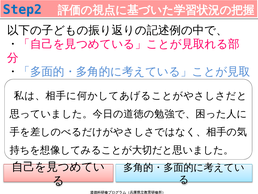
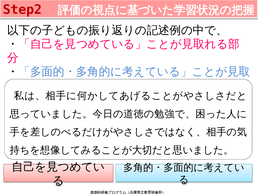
Step2 colour: blue -> red
